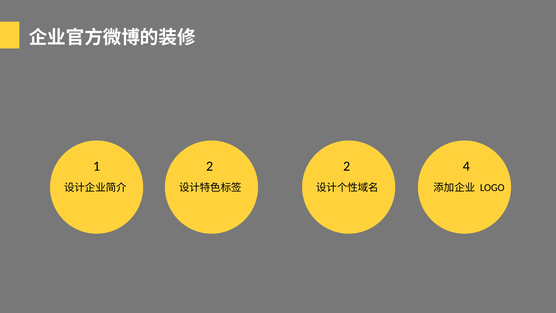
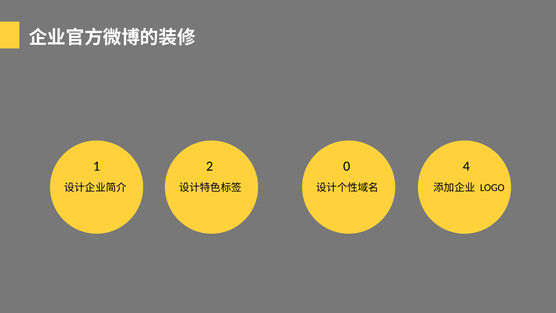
2 2: 2 -> 0
